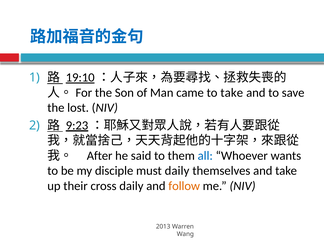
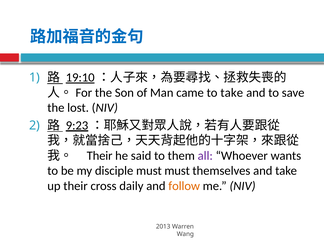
After at (100, 156): After -> Their
all colour: blue -> purple
must daily: daily -> must
